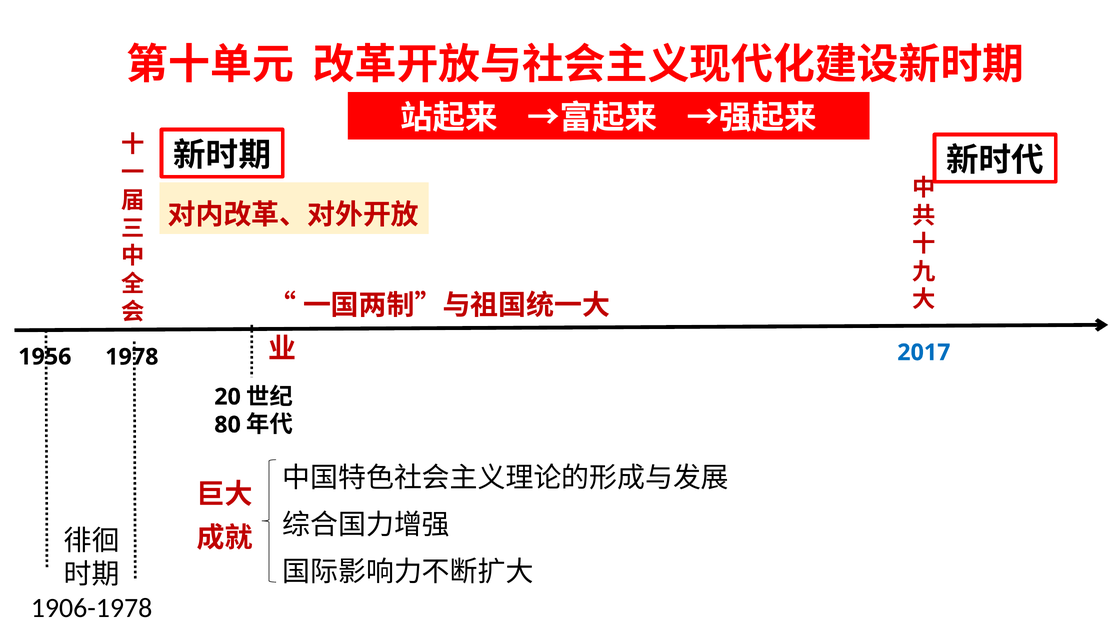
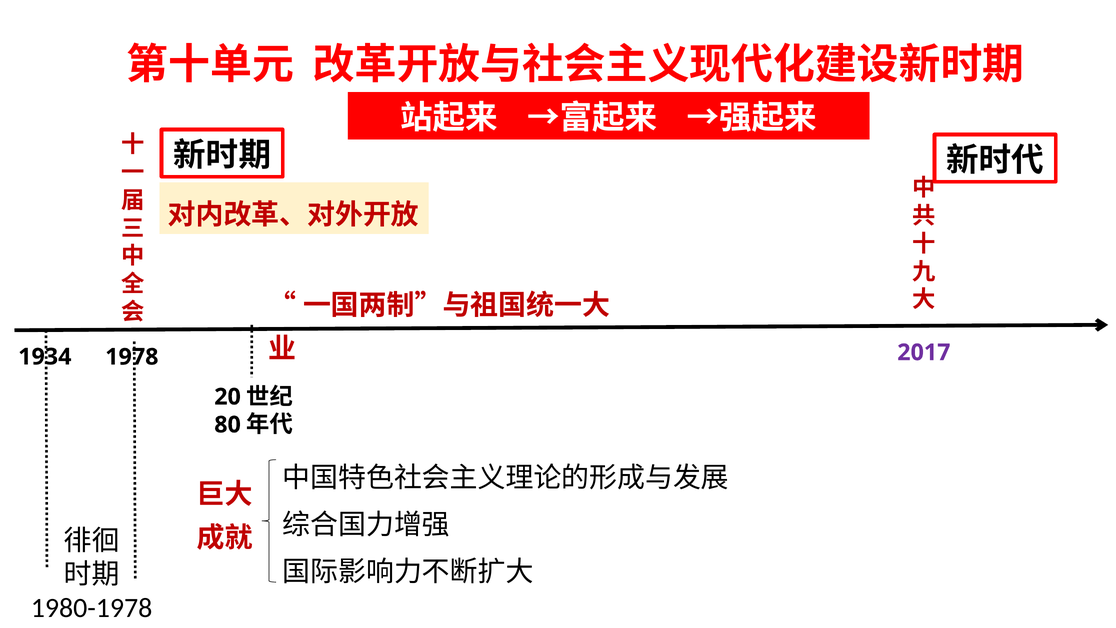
2017 colour: blue -> purple
1956: 1956 -> 1934
1906-1978: 1906-1978 -> 1980-1978
